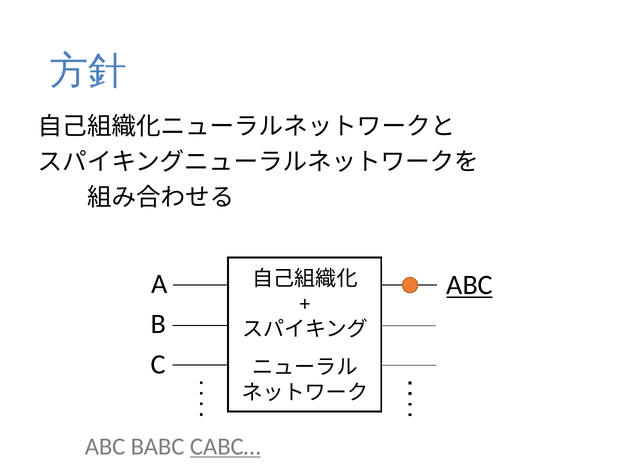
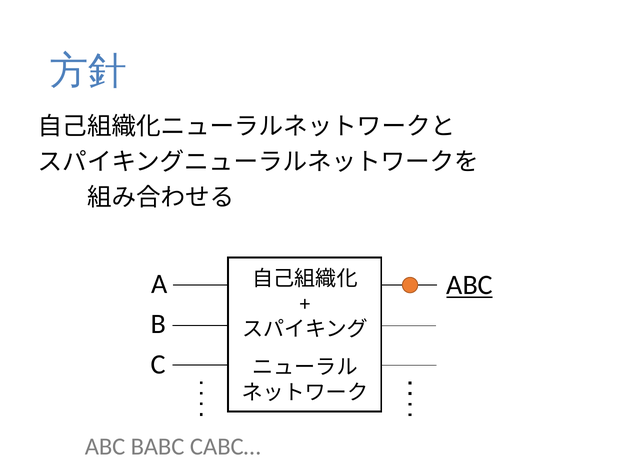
CABC… underline: present -> none
